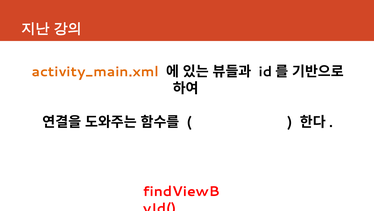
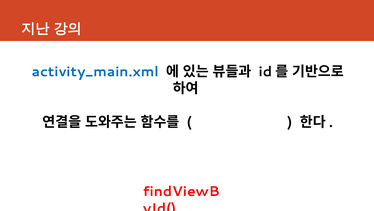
activity_main.xml colour: orange -> blue
